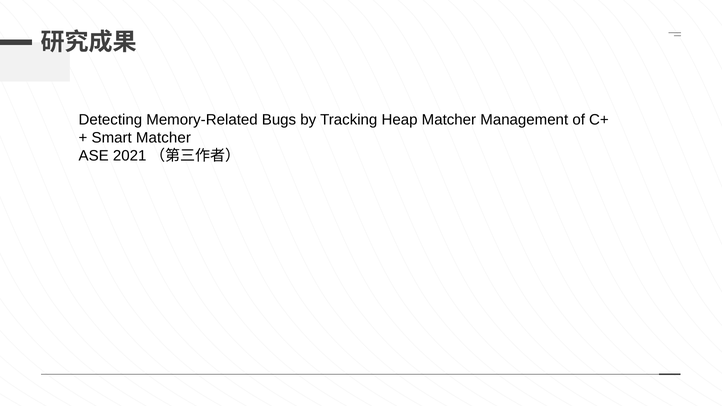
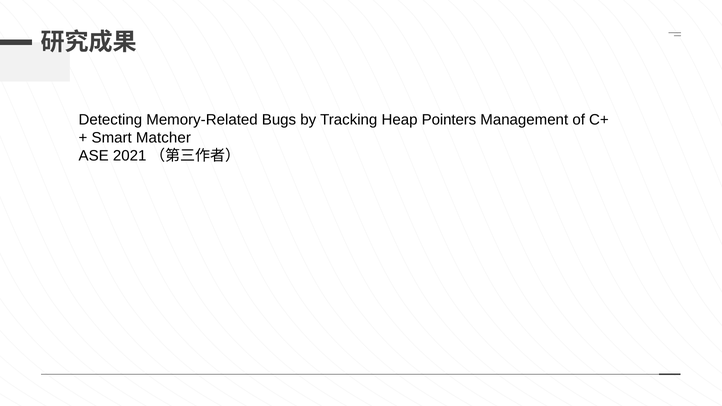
Heap Matcher: Matcher -> Pointers
